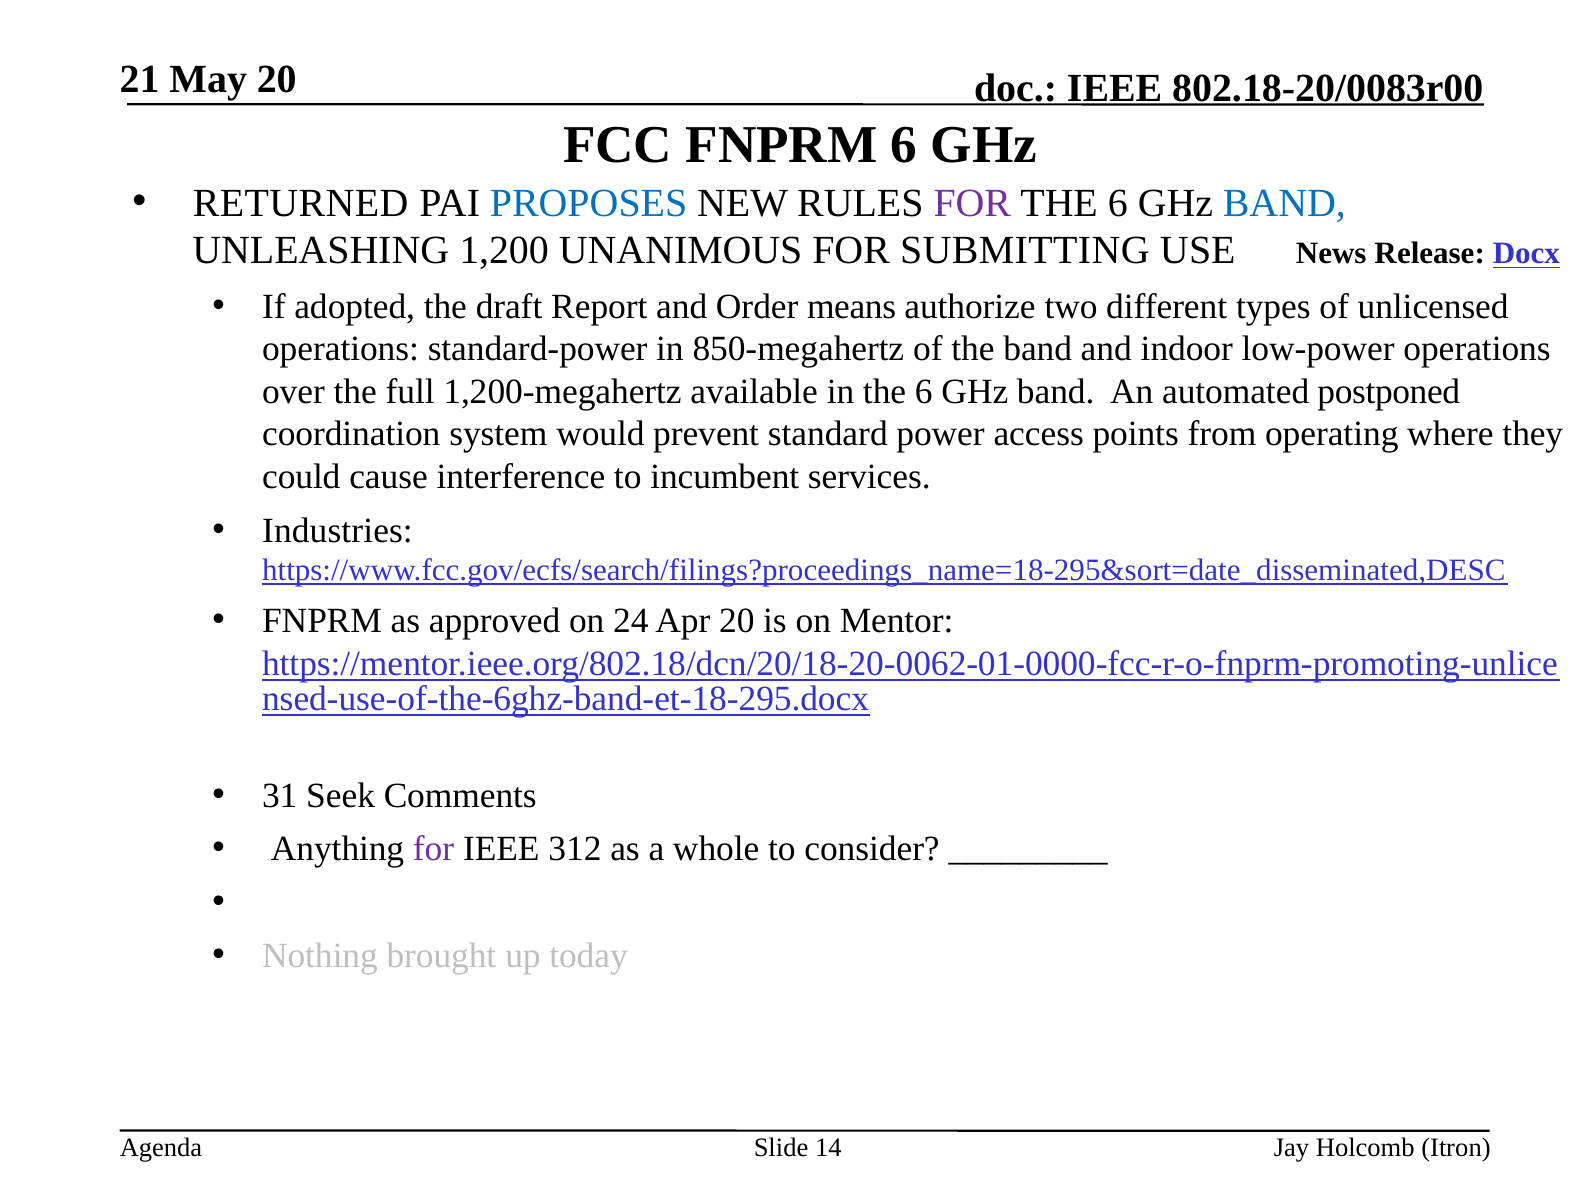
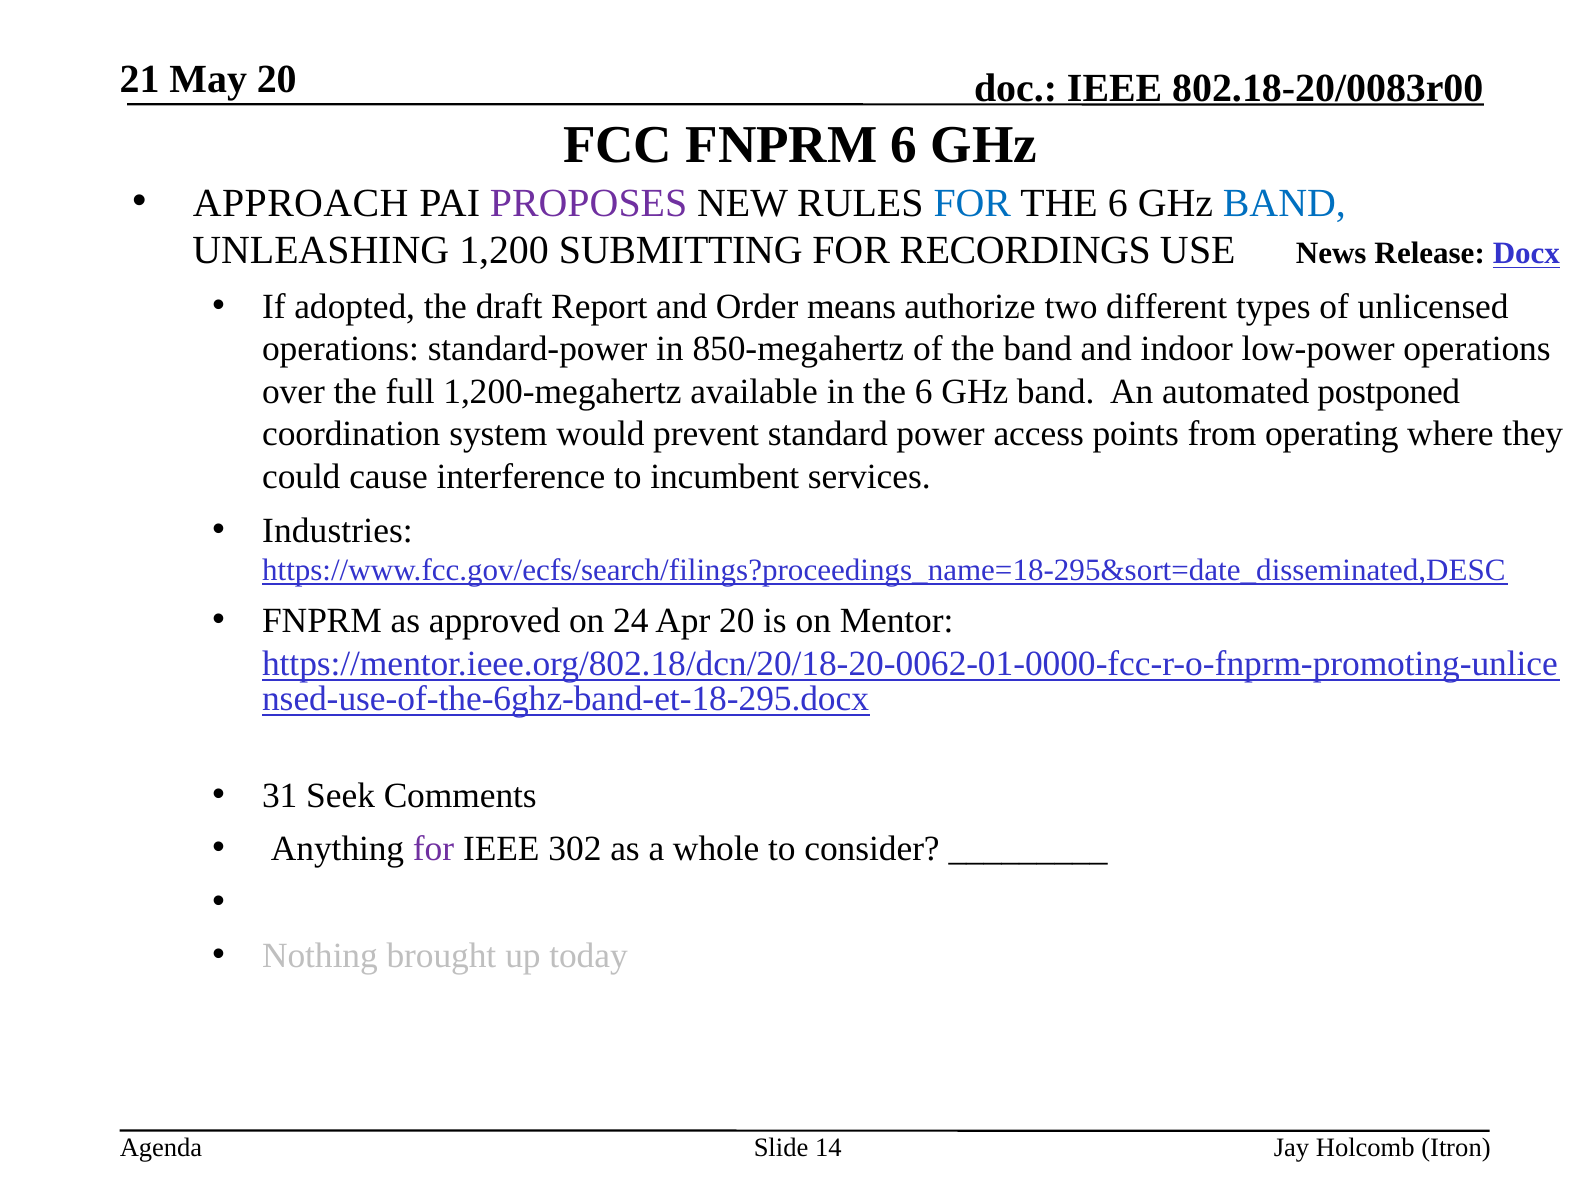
RETURNED: RETURNED -> APPROACH
PROPOSES colour: blue -> purple
FOR at (972, 203) colour: purple -> blue
UNANIMOUS: UNANIMOUS -> SUBMITTING
SUBMITTING: SUBMITTING -> RECORDINGS
312: 312 -> 302
